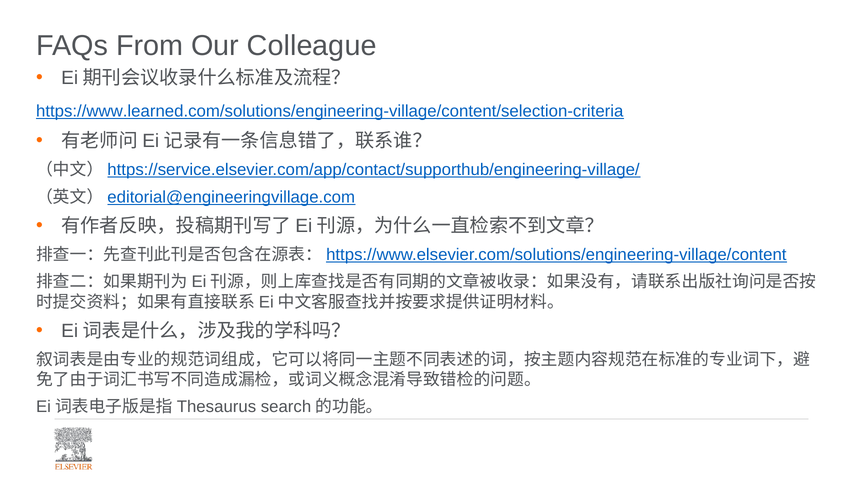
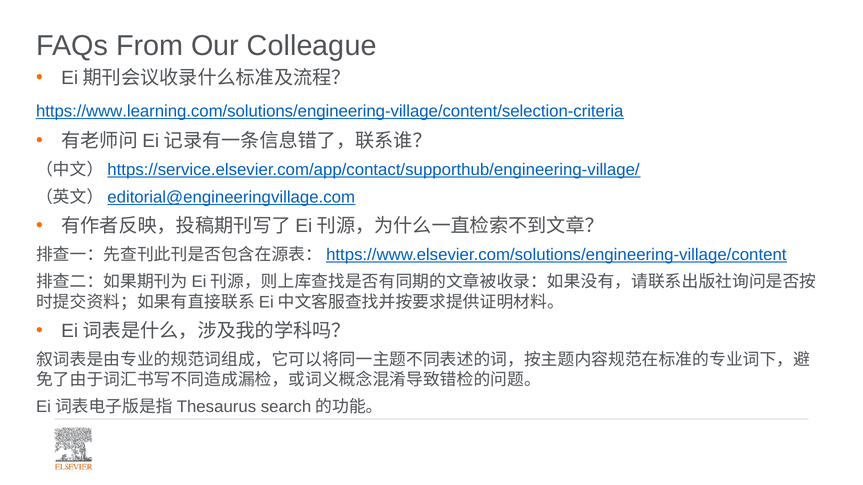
https://www.learned.com/solutions/engineering-village/content/selection-criteria: https://www.learned.com/solutions/engineering-village/content/selection-criteria -> https://www.learning.com/solutions/engineering-village/content/selection-criteria
